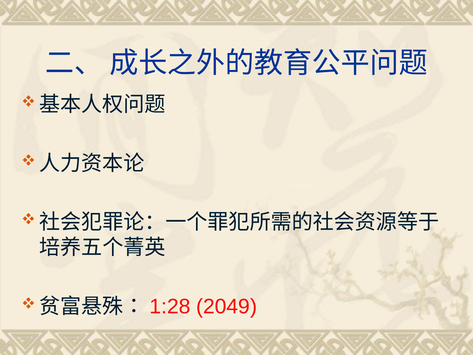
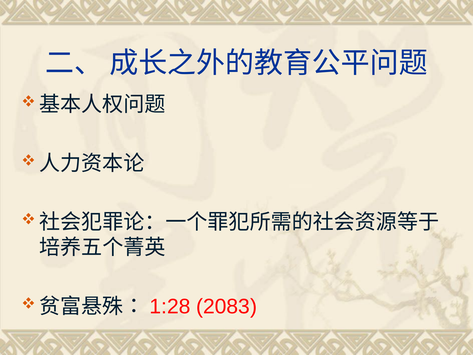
2049: 2049 -> 2083
